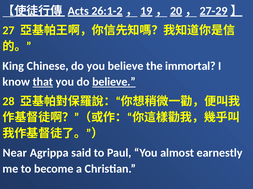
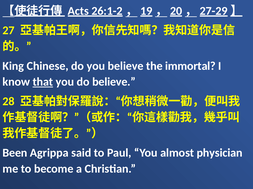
believe at (114, 82) underline: present -> none
Near: Near -> Been
earnestly: earnestly -> physician
